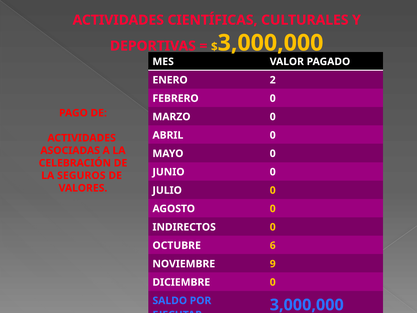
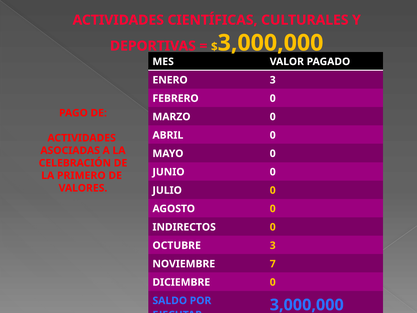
ENERO 2: 2 -> 3
SEGUROS: SEGUROS -> PRIMERO
OCTUBRE 6: 6 -> 3
9: 9 -> 7
